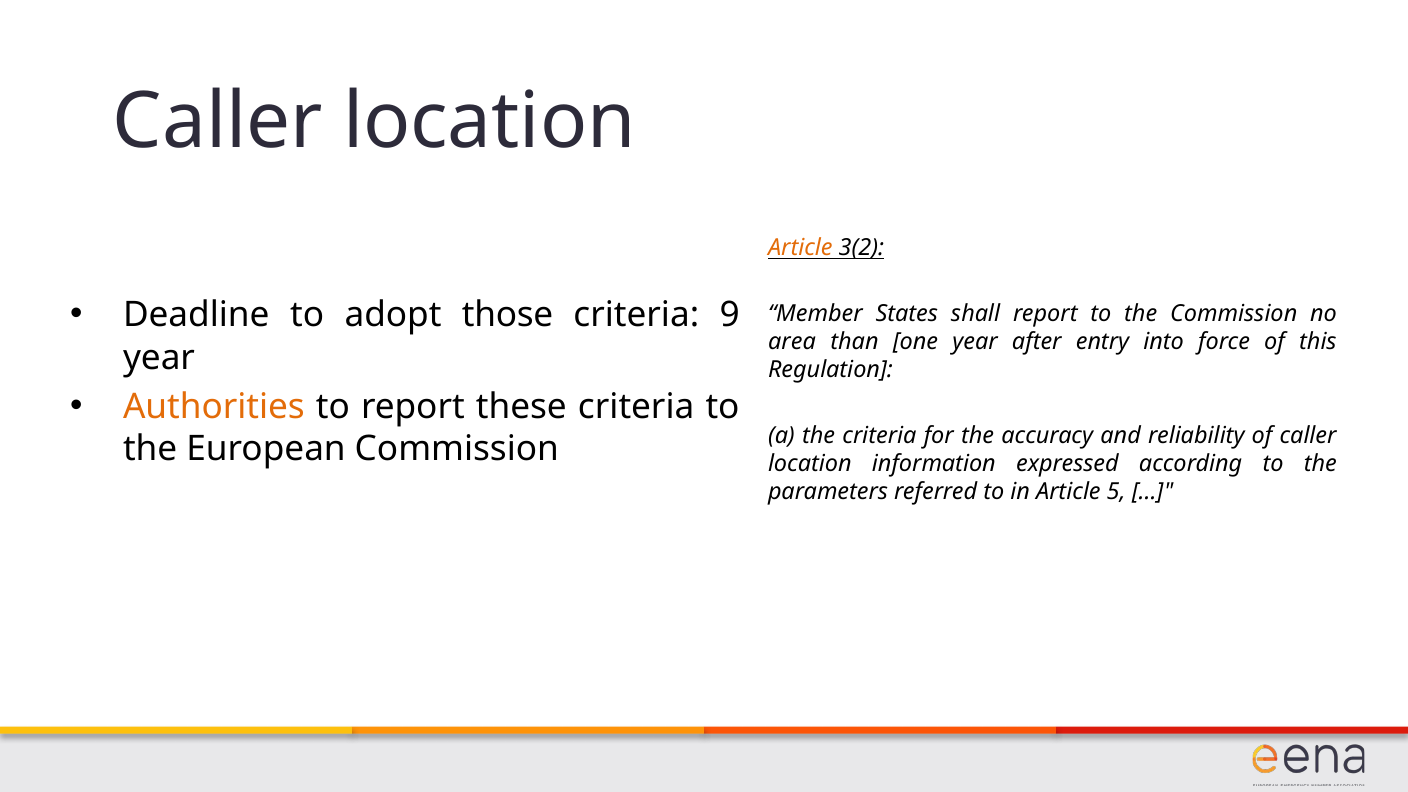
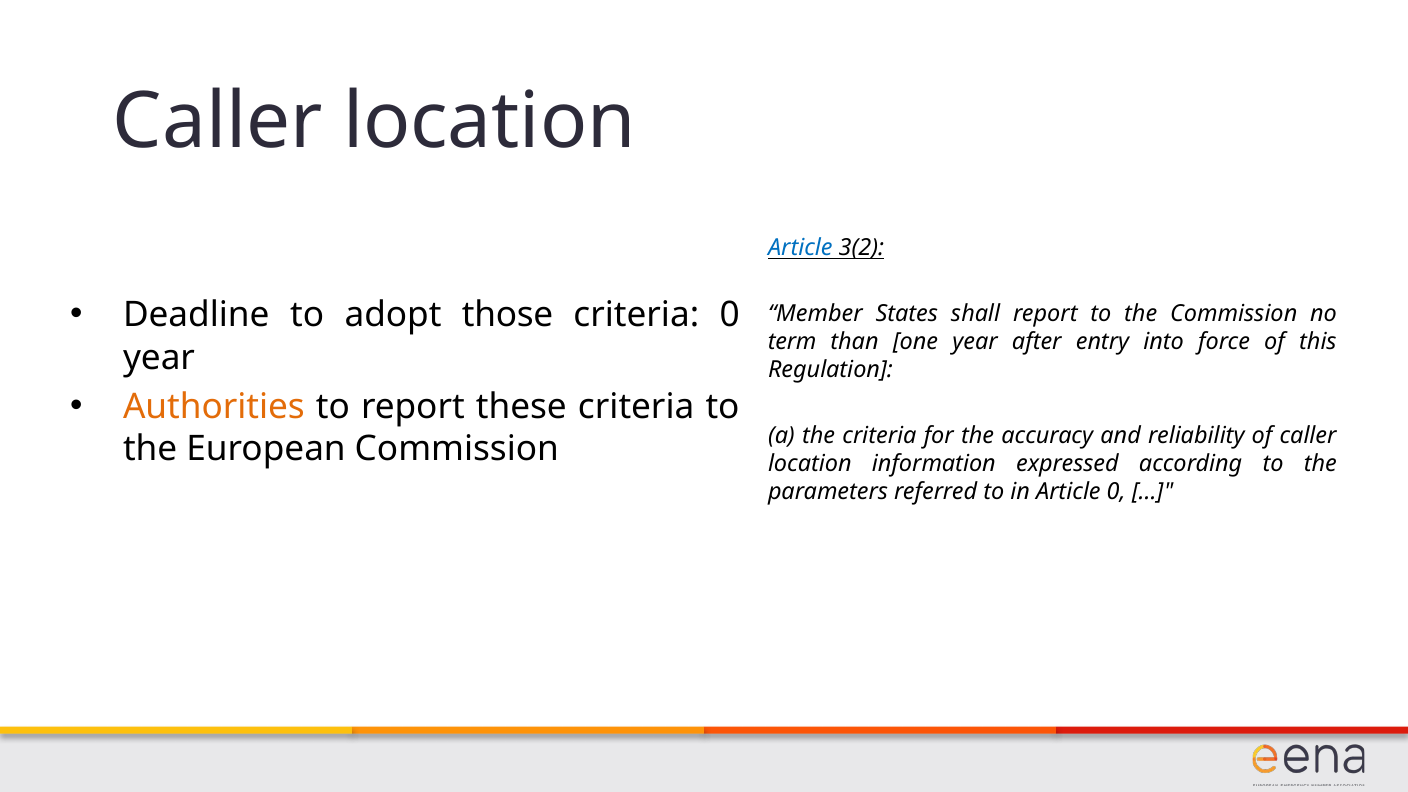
Article at (800, 248) colour: orange -> blue
criteria 9: 9 -> 0
area: area -> term
Article 5: 5 -> 0
